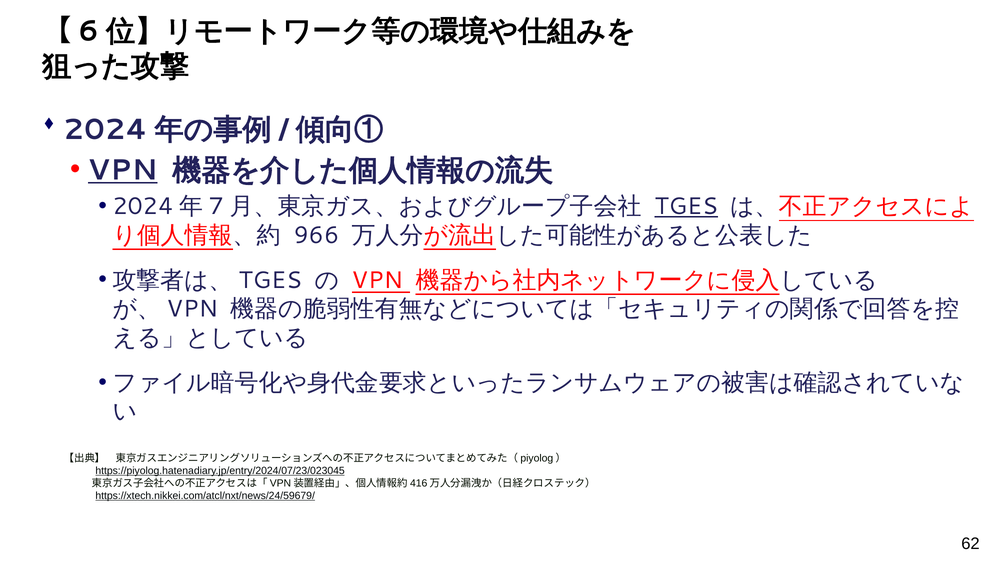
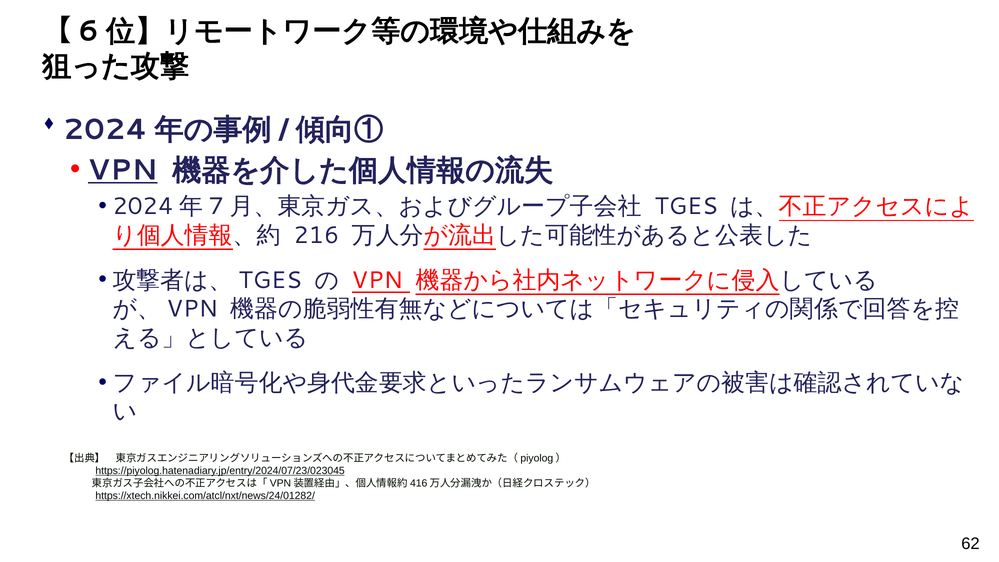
TGES underline: present -> none
966: 966 -> 216
https://xtech.nikkei.com/atcl/nxt/news/24/59679/: https://xtech.nikkei.com/atcl/nxt/news/24/59679/ -> https://xtech.nikkei.com/atcl/nxt/news/24/01282/
